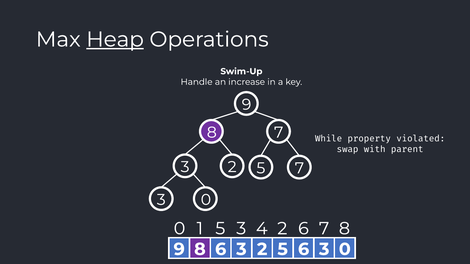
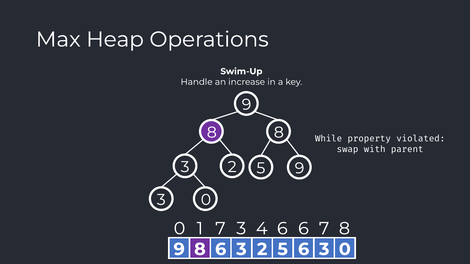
Heap underline: present -> none
8 7: 7 -> 8
5 7: 7 -> 9
1 5: 5 -> 7
4 2: 2 -> 6
